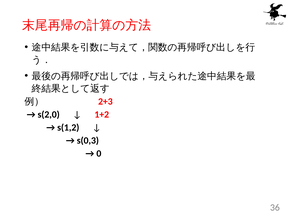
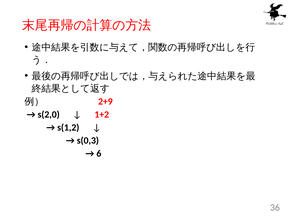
2+3: 2+3 -> 2+9
0: 0 -> 6
